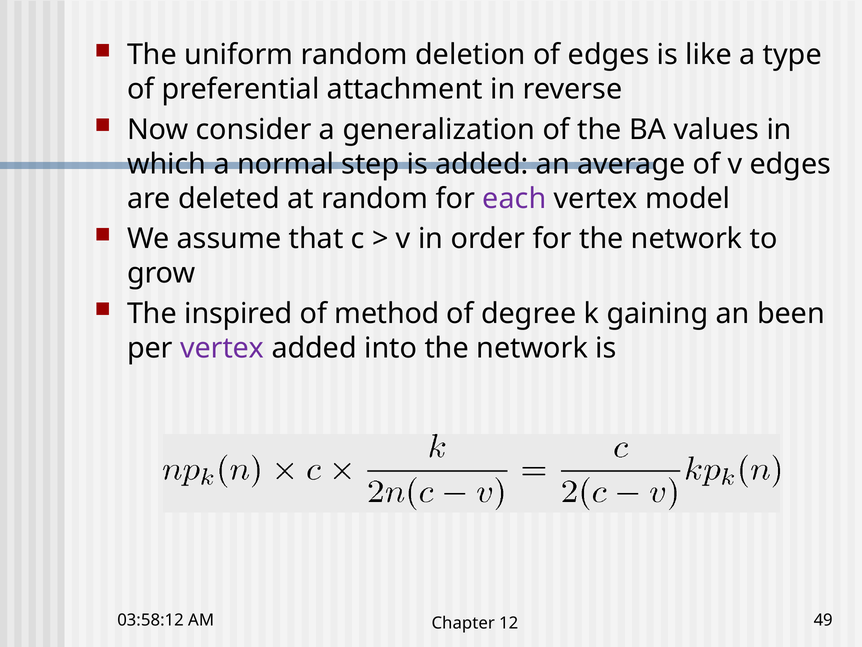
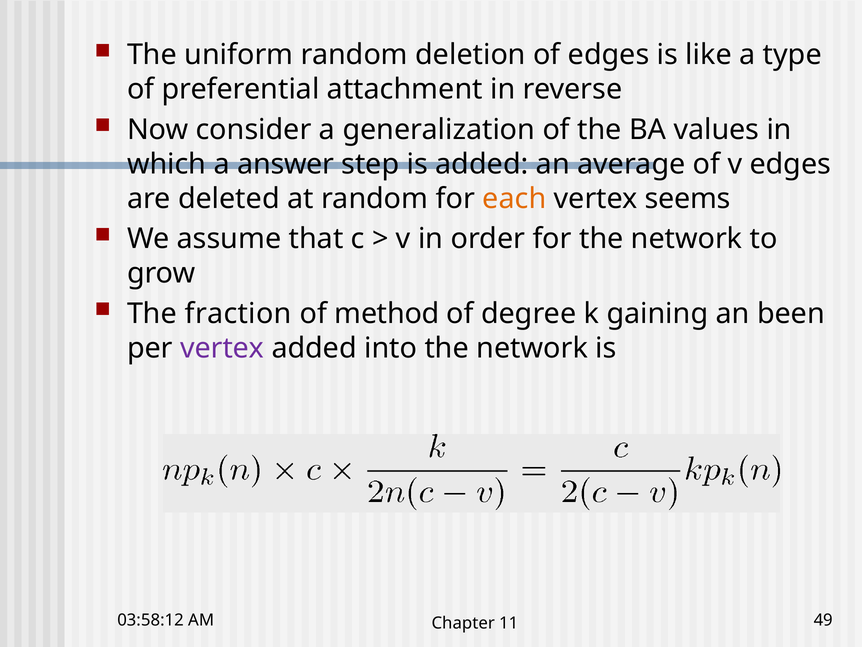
normal: normal -> answer
each colour: purple -> orange
model: model -> seems
inspired: inspired -> fraction
12: 12 -> 11
